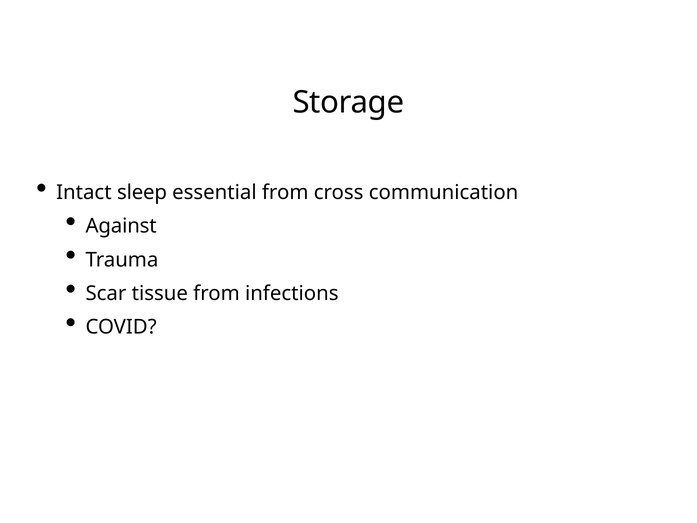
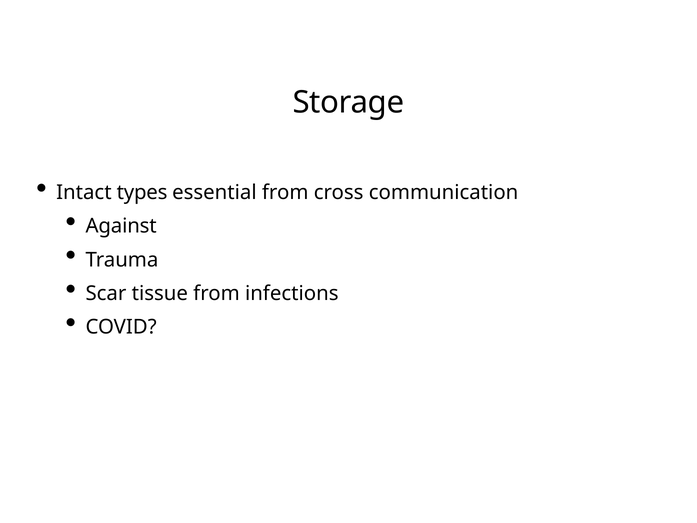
sleep: sleep -> types
